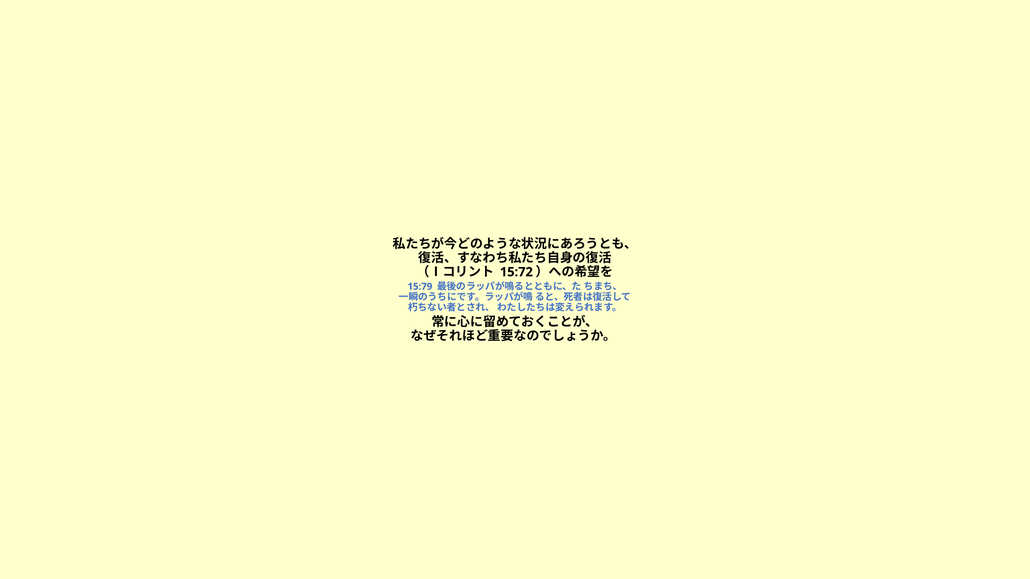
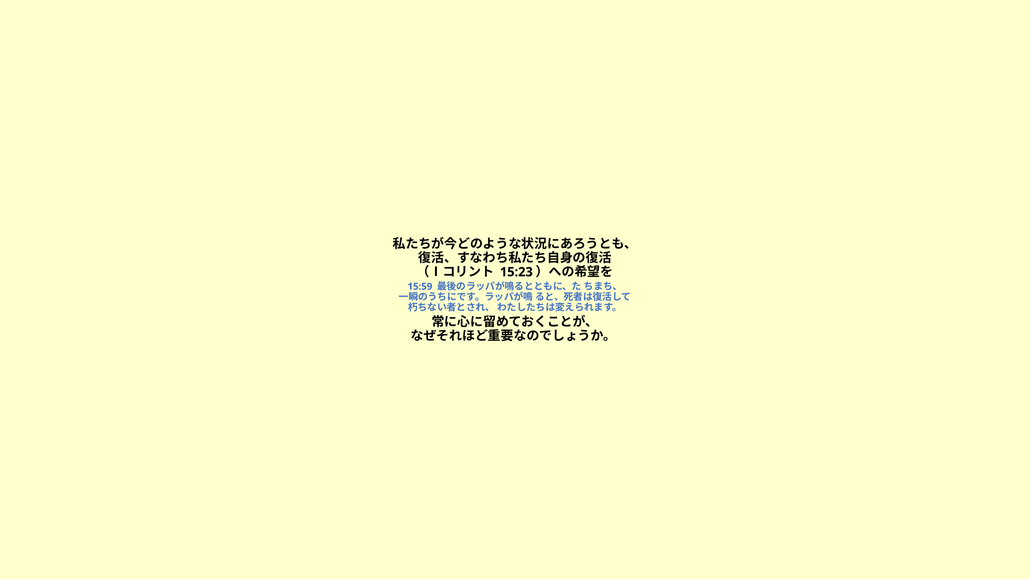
15:72: 15:72 -> 15:23
15:79: 15:79 -> 15:59
